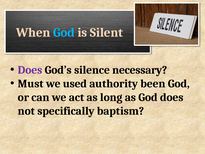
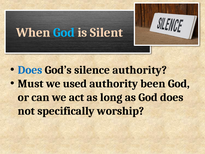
Does at (30, 70) colour: purple -> blue
silence necessary: necessary -> authority
baptism: baptism -> worship
